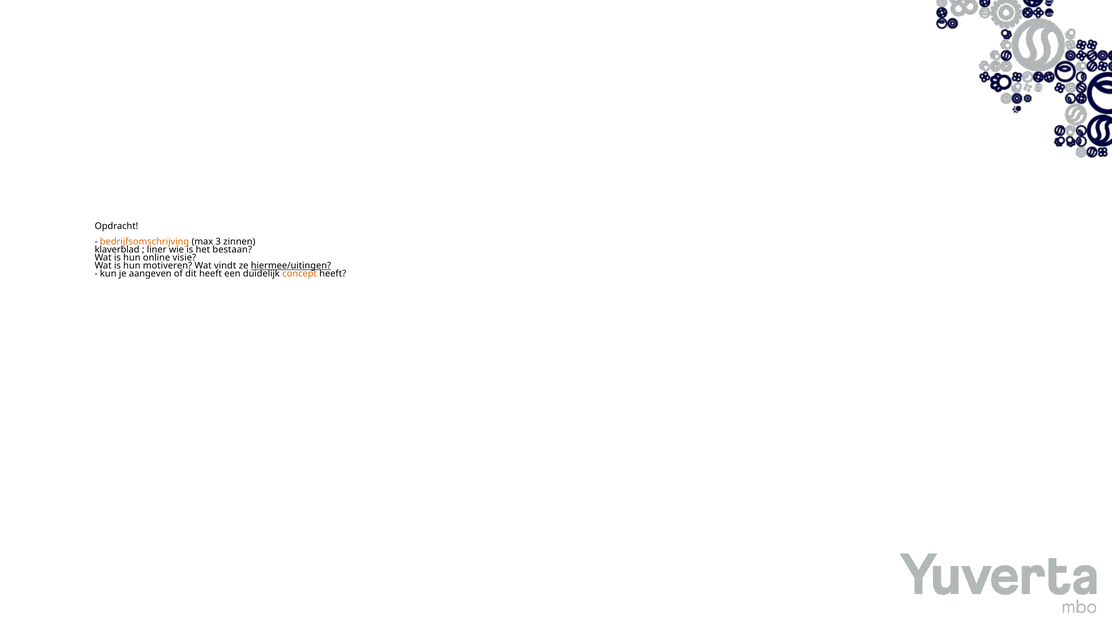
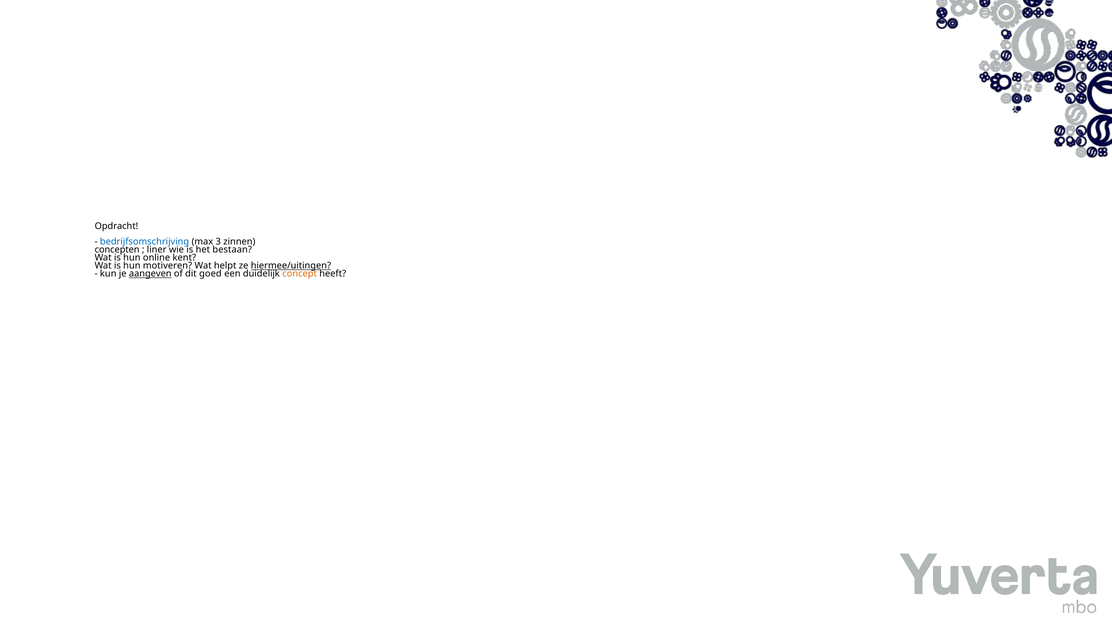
bedrijfsomschrijving colour: orange -> blue
klaverblad: klaverblad -> concepten
visie: visie -> kent
vindt: vindt -> helpt
aangeven underline: none -> present
dit heeft: heeft -> goed
